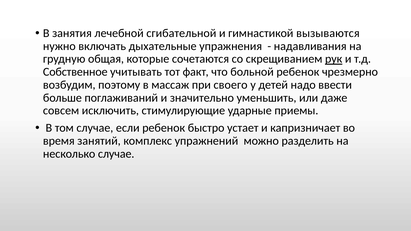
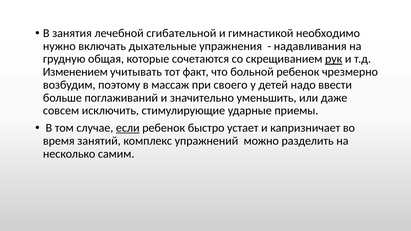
вызываются: вызываются -> необходимо
Собственное: Собственное -> Изменением
если underline: none -> present
несколько случае: случае -> самим
